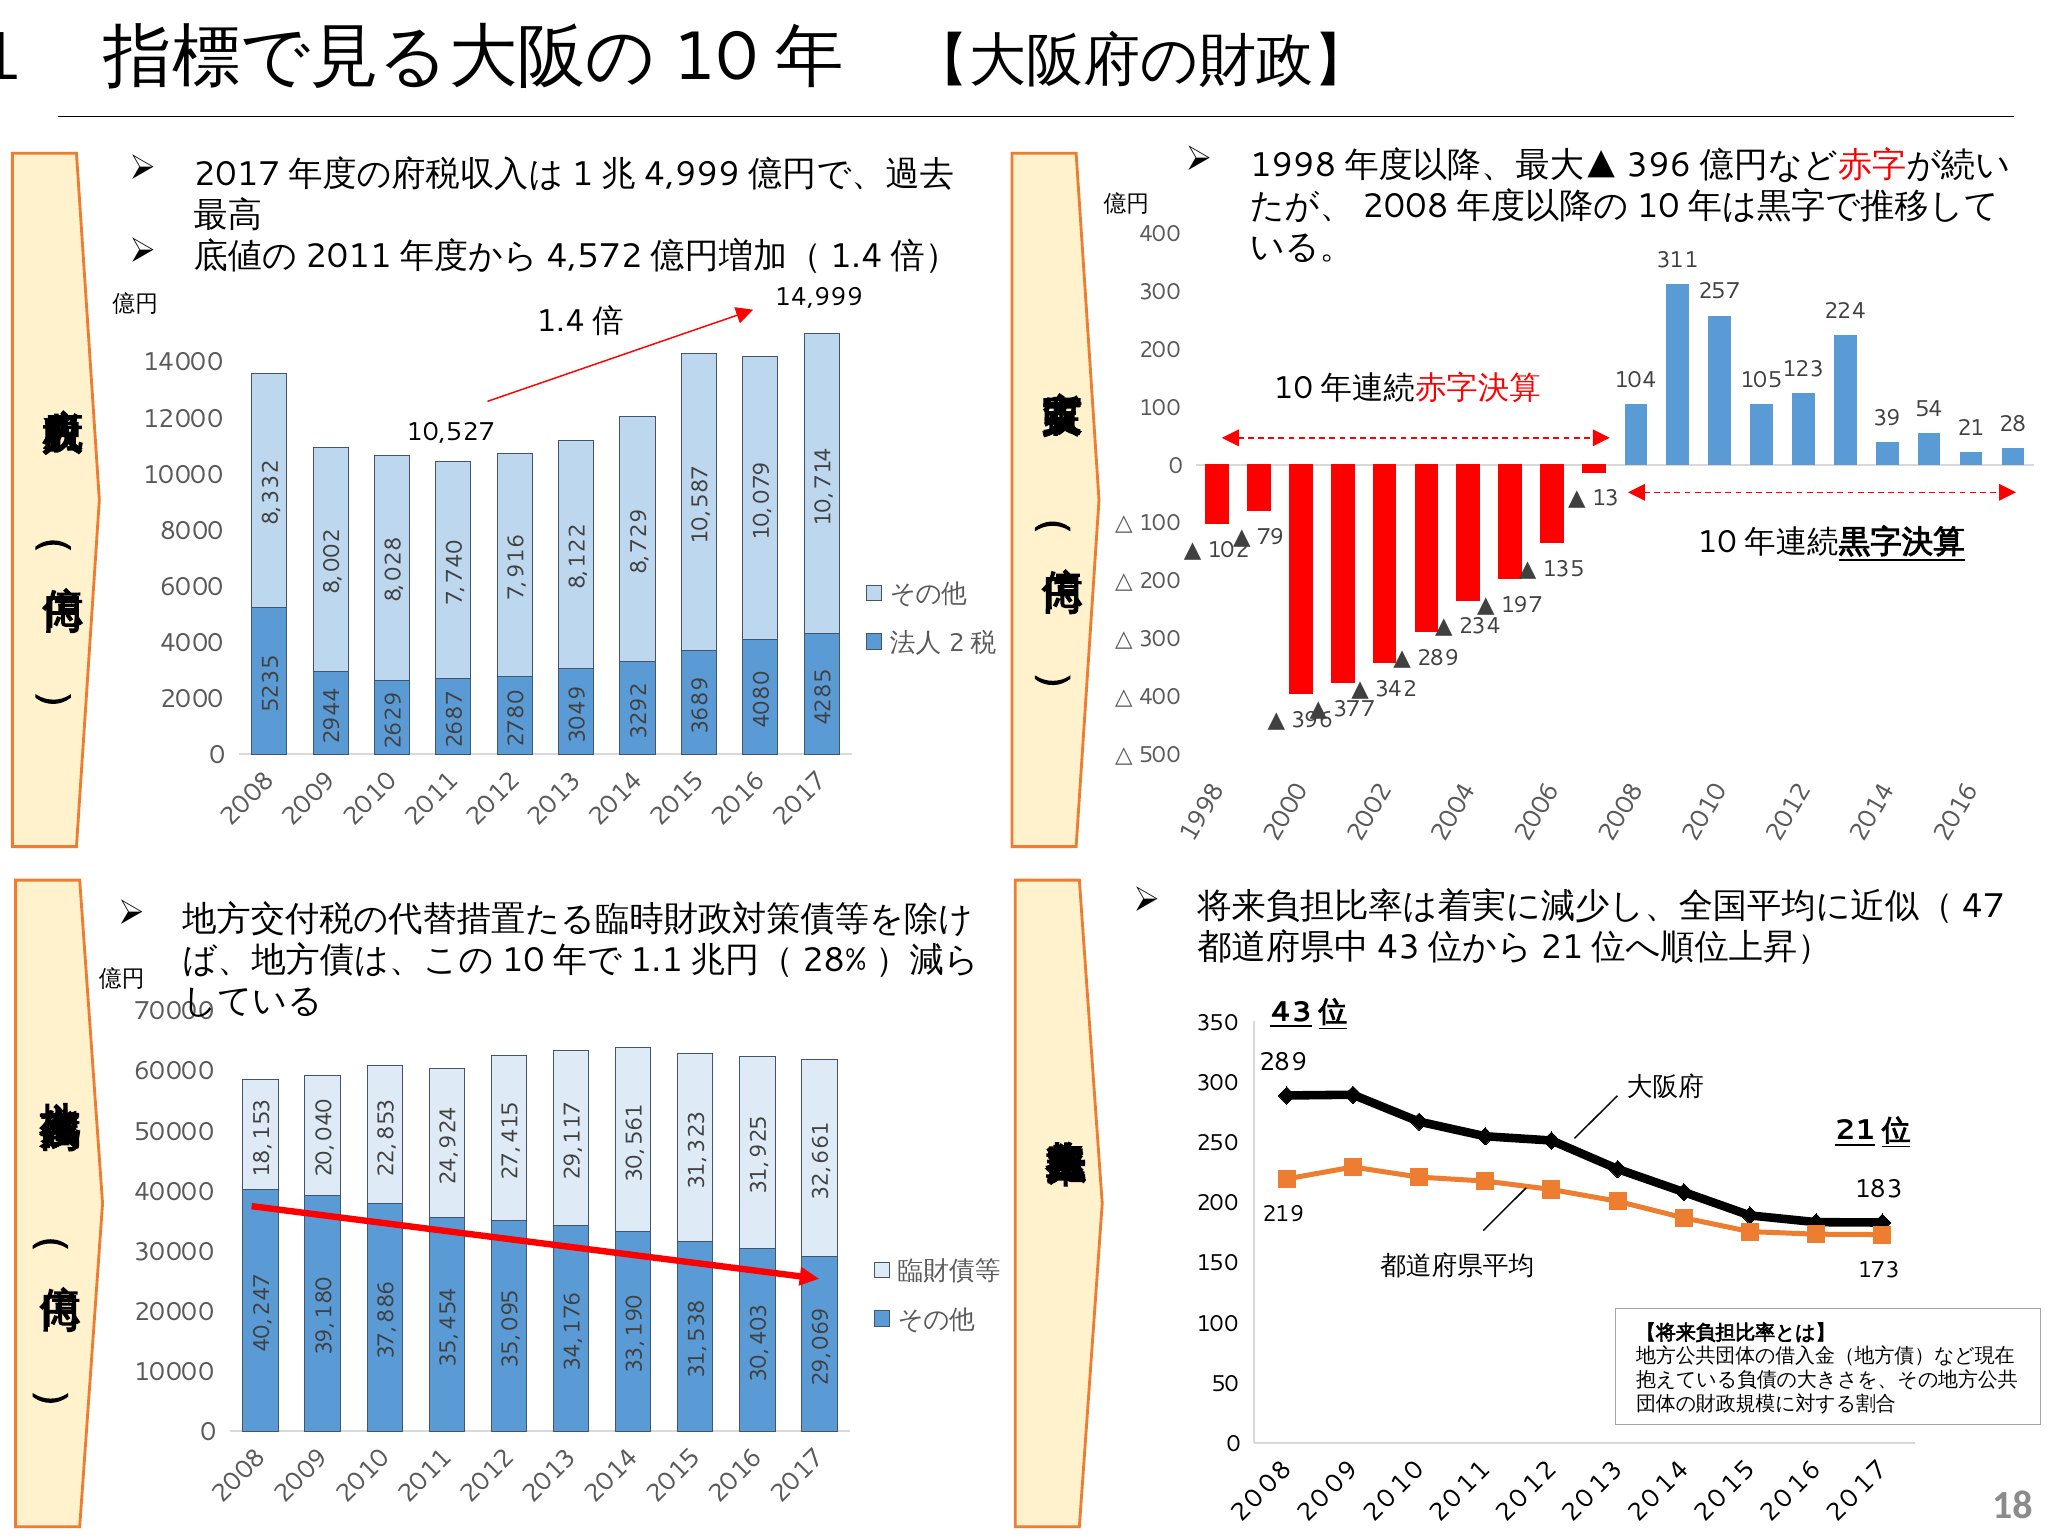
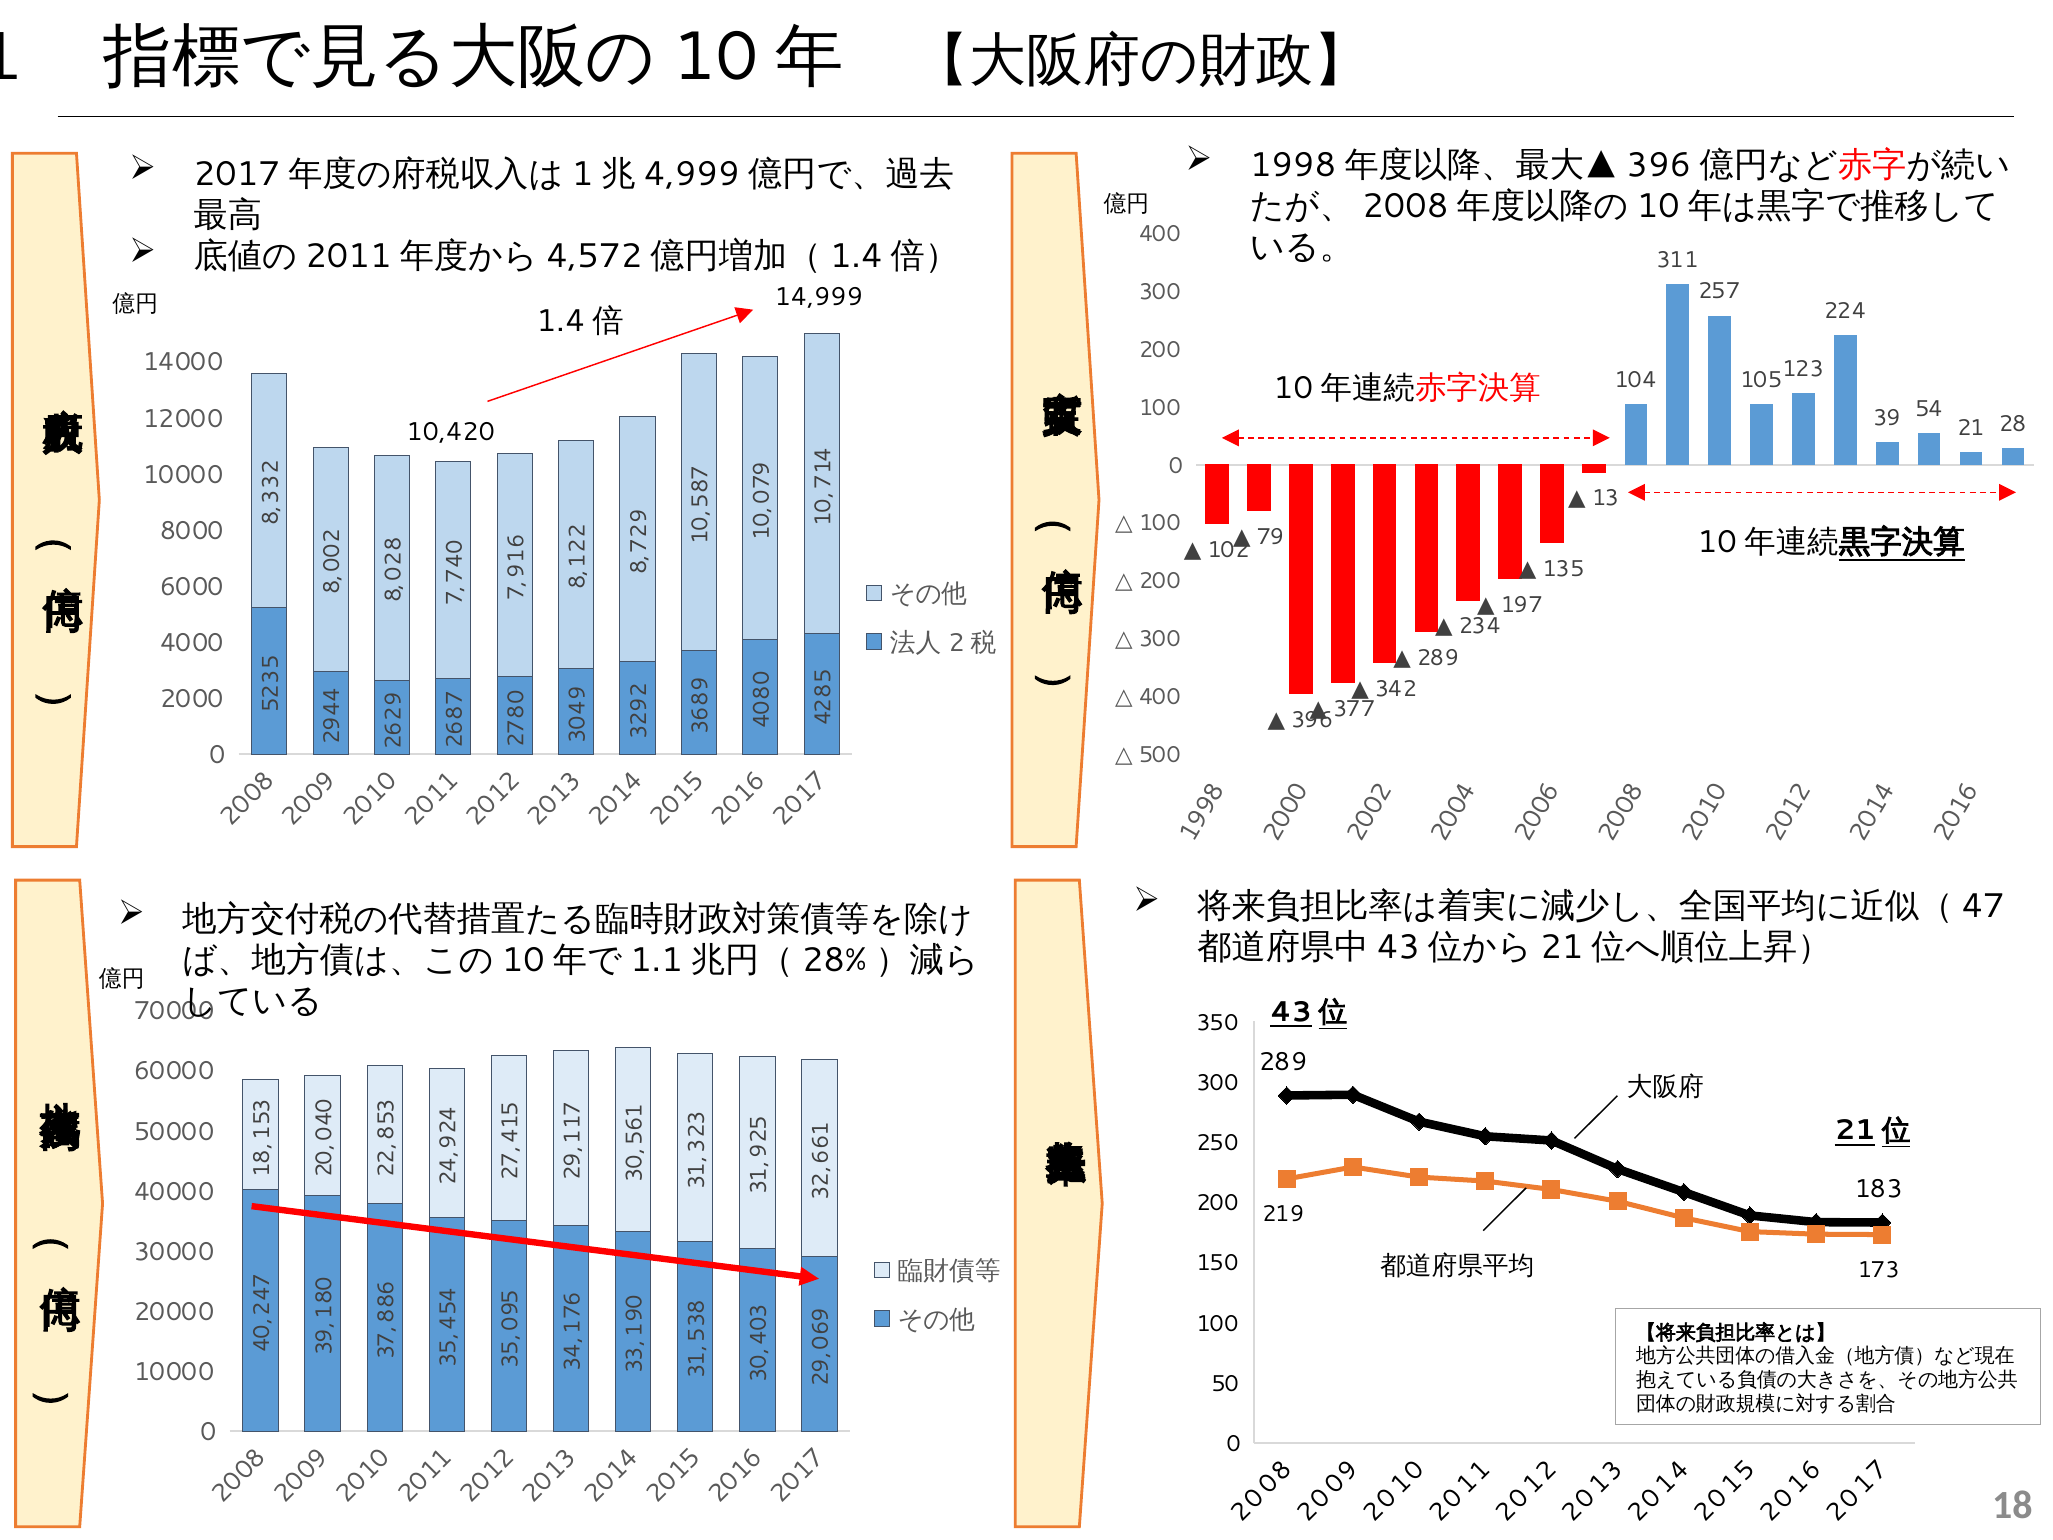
10,527: 10,527 -> 10,420
